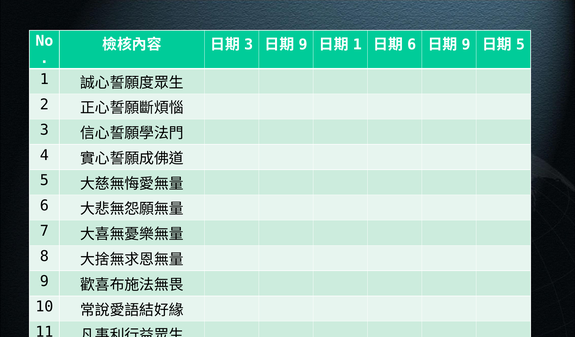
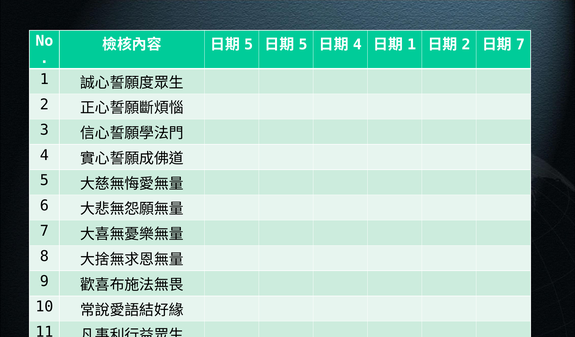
3 at (249, 44): 3 -> 5
9 at (303, 44): 9 -> 5
1 at (357, 44): 1 -> 4
6 at (412, 44): 6 -> 1
9 at (466, 44): 9 -> 2
5 at (520, 44): 5 -> 7
